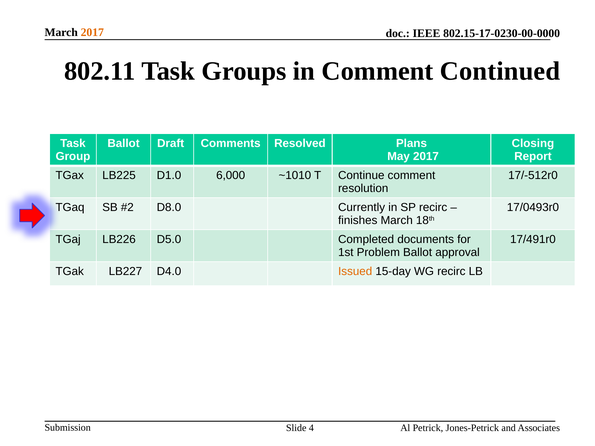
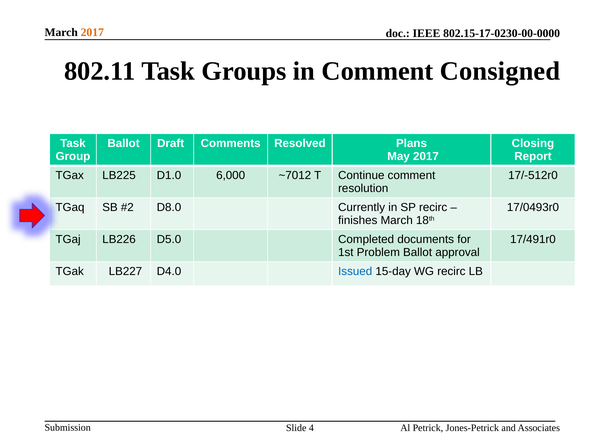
Continued: Continued -> Consigned
~1010: ~1010 -> ~7012
Issued colour: orange -> blue
